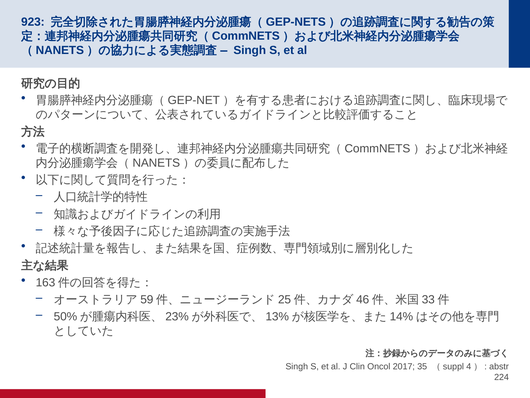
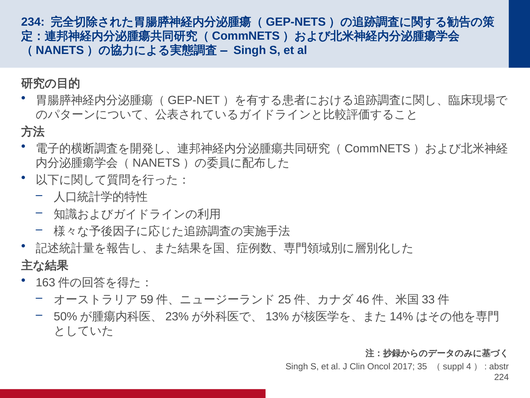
923: 923 -> 234
